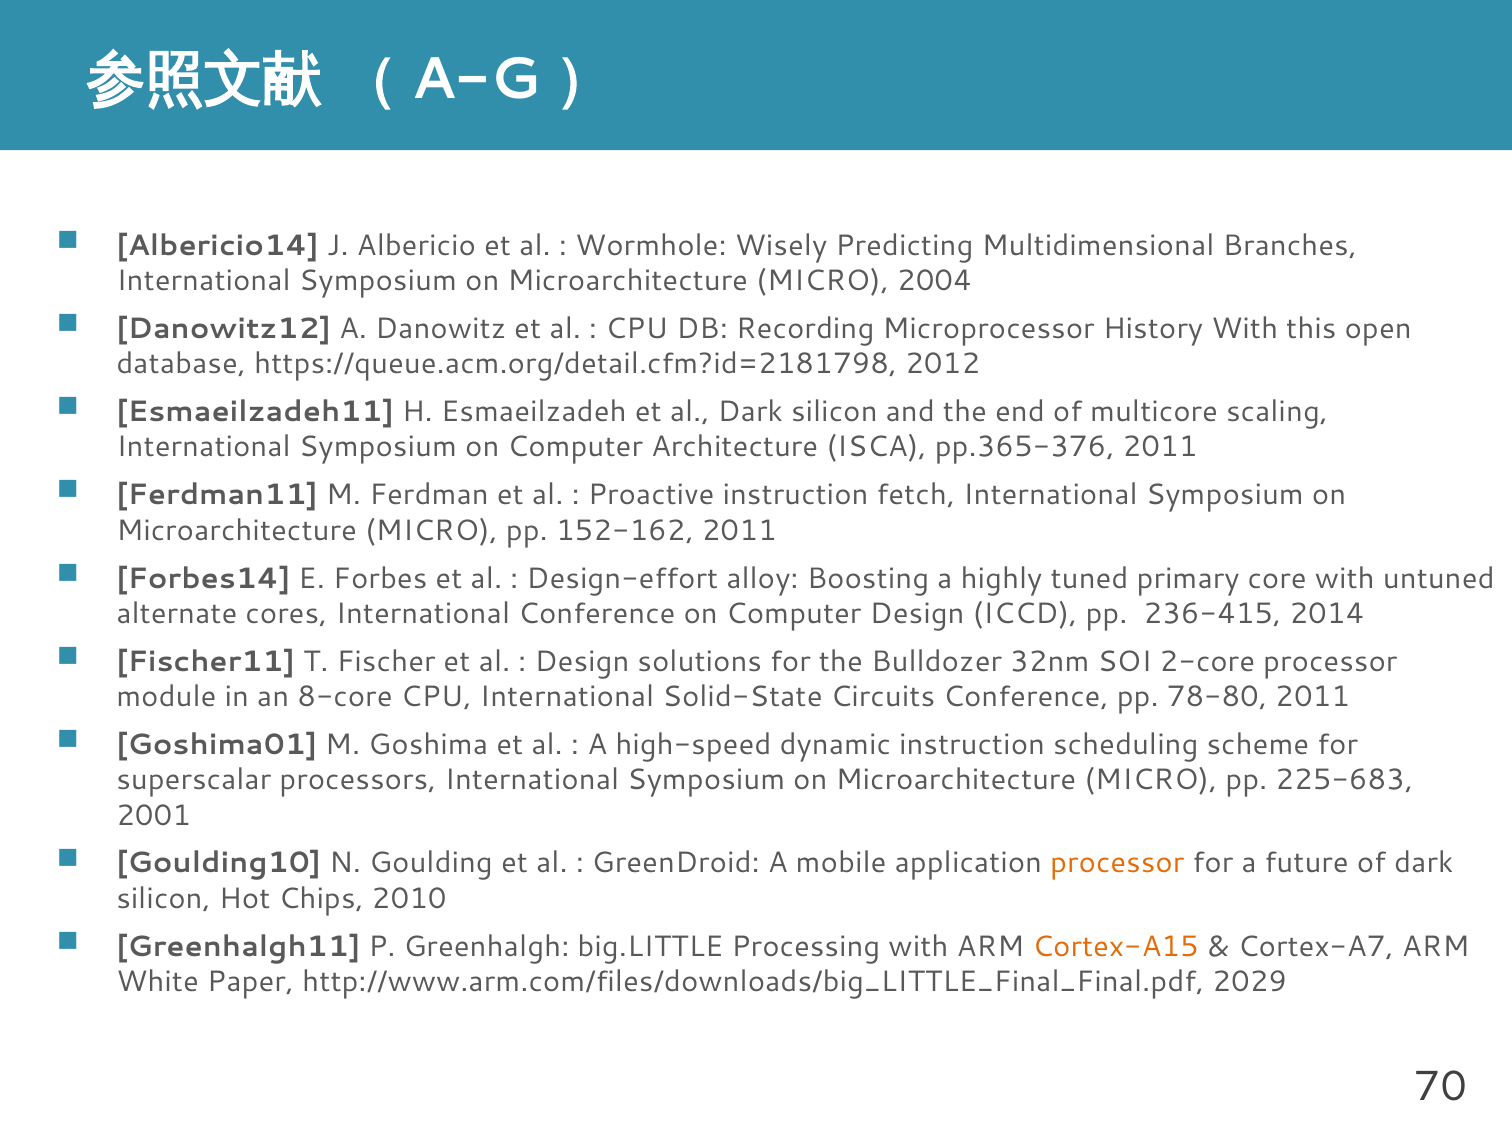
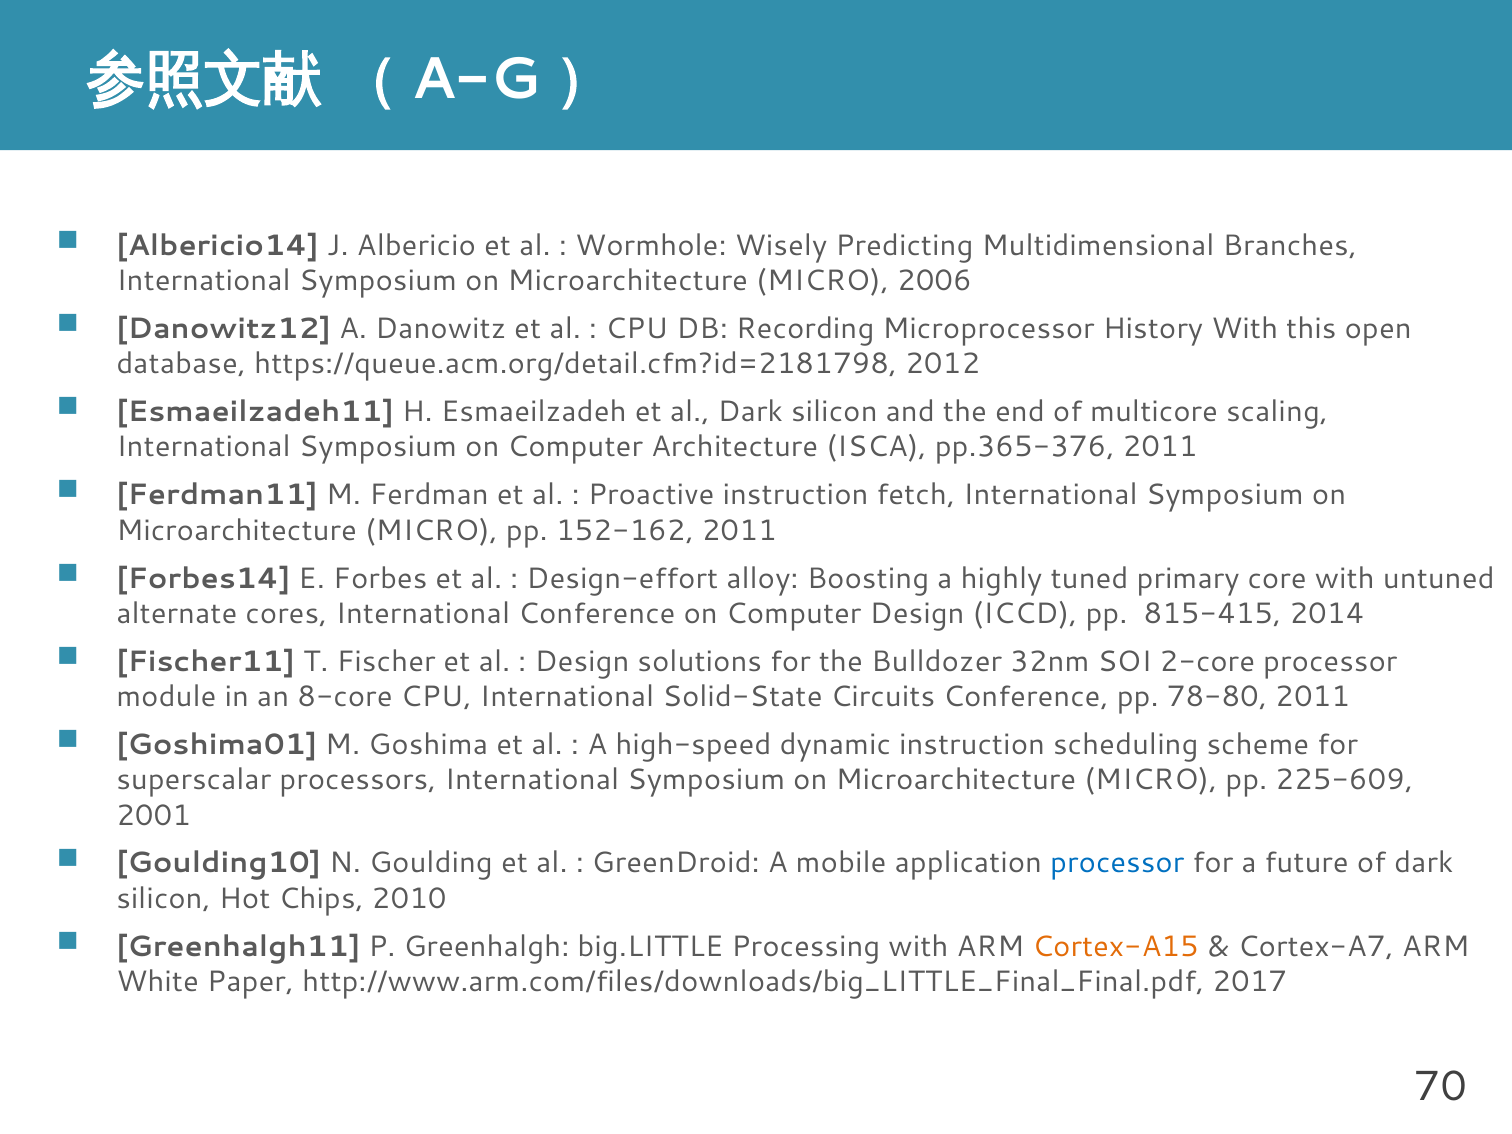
2004: 2004 -> 2006
236-415: 236-415 -> 815-415
225-683: 225-683 -> 225-609
processor at (1117, 863) colour: orange -> blue
2029: 2029 -> 2017
